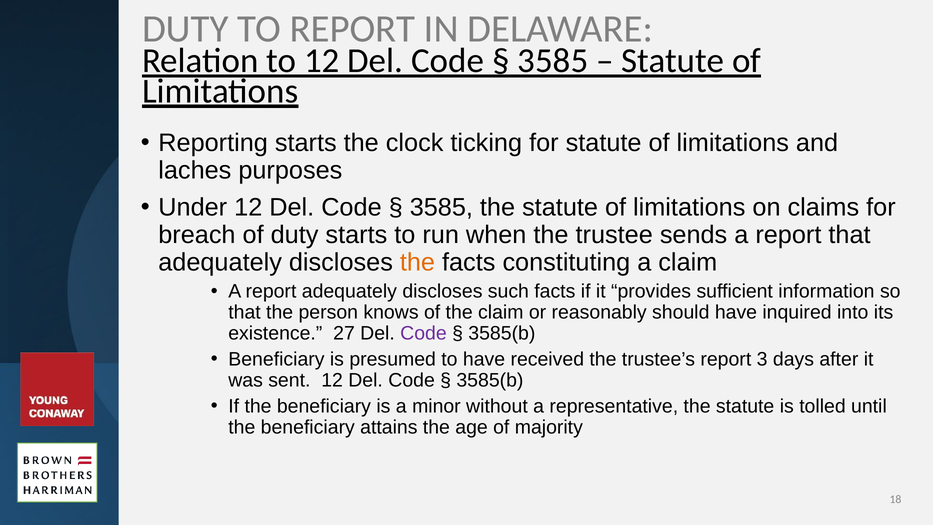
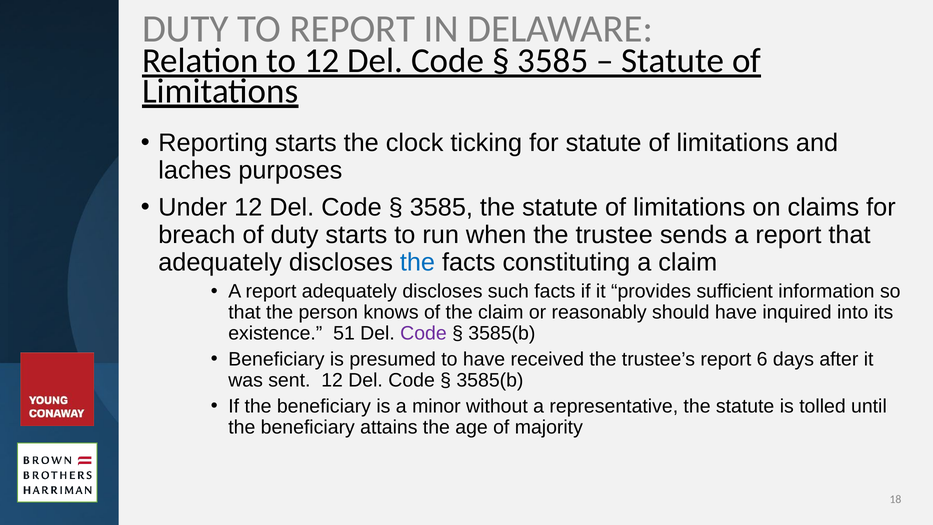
the at (417, 262) colour: orange -> blue
27: 27 -> 51
3: 3 -> 6
